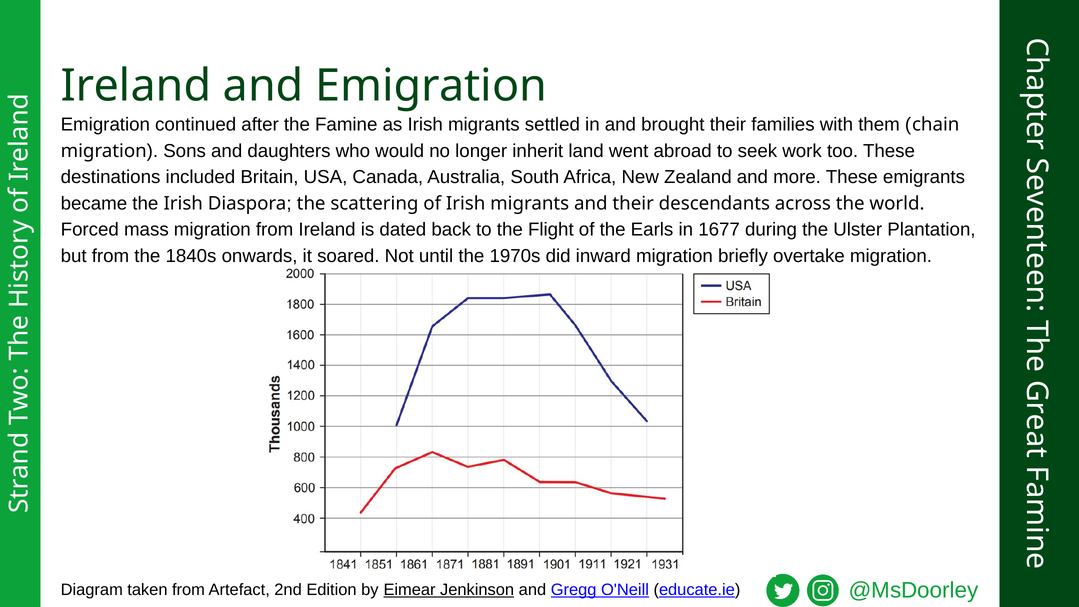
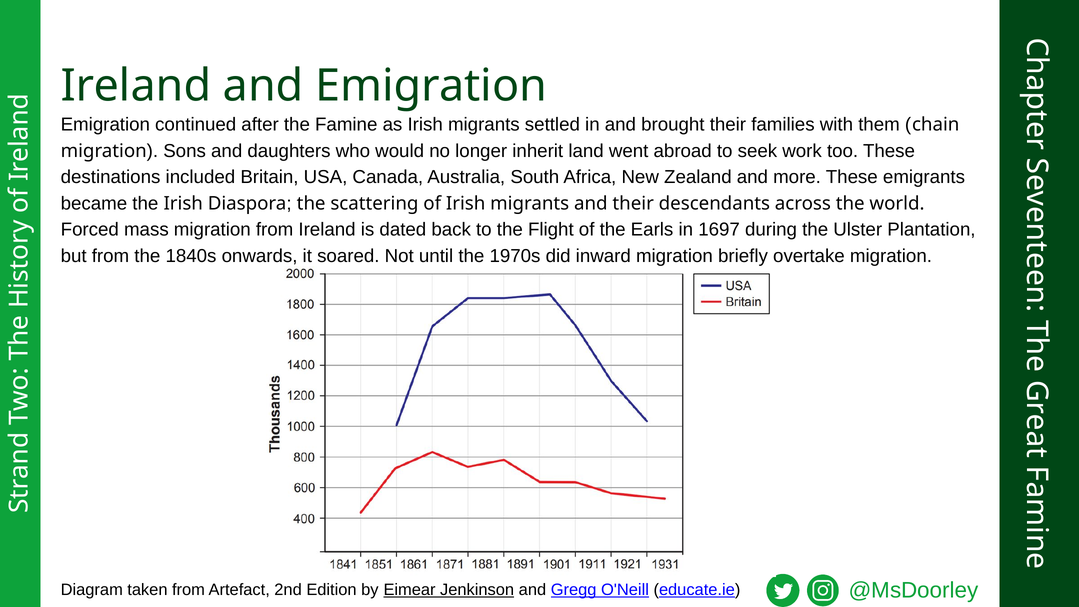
1677: 1677 -> 1697
